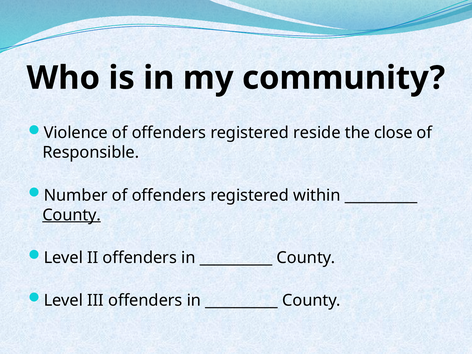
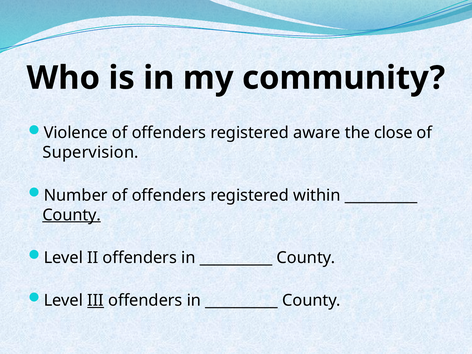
reside: reside -> aware
Responsible: Responsible -> Supervision
III underline: none -> present
